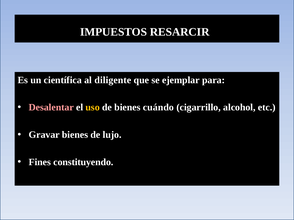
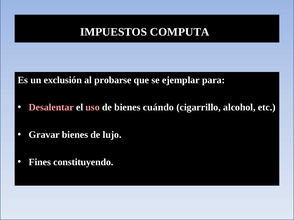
RESARCIR: RESARCIR -> COMPUTA
científica: científica -> exclusión
diligente: diligente -> probarse
uso colour: yellow -> pink
